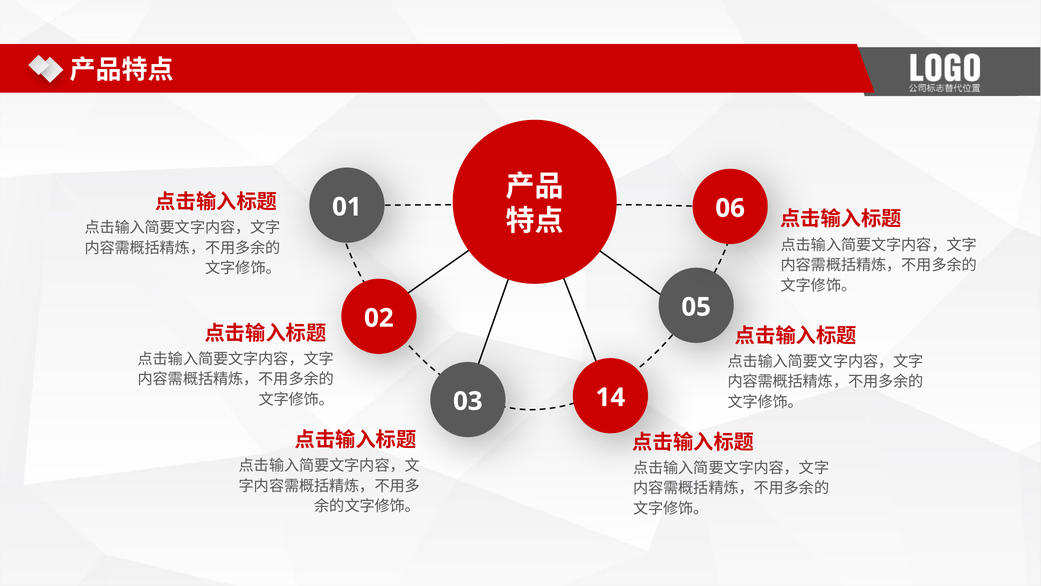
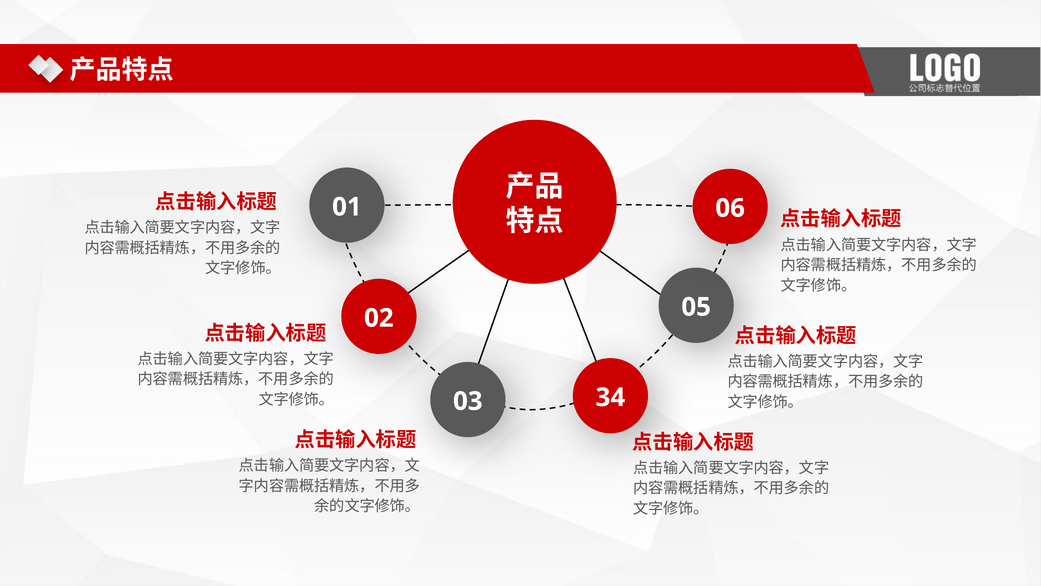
14: 14 -> 34
